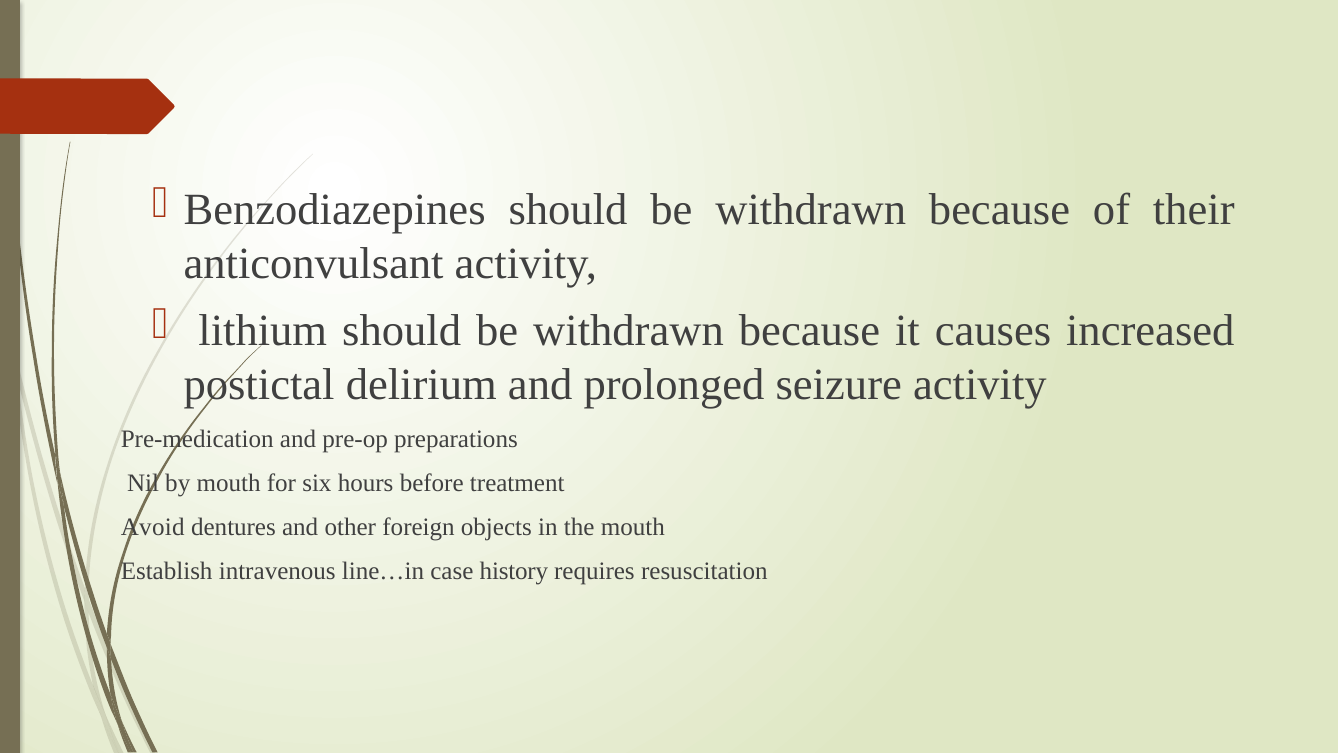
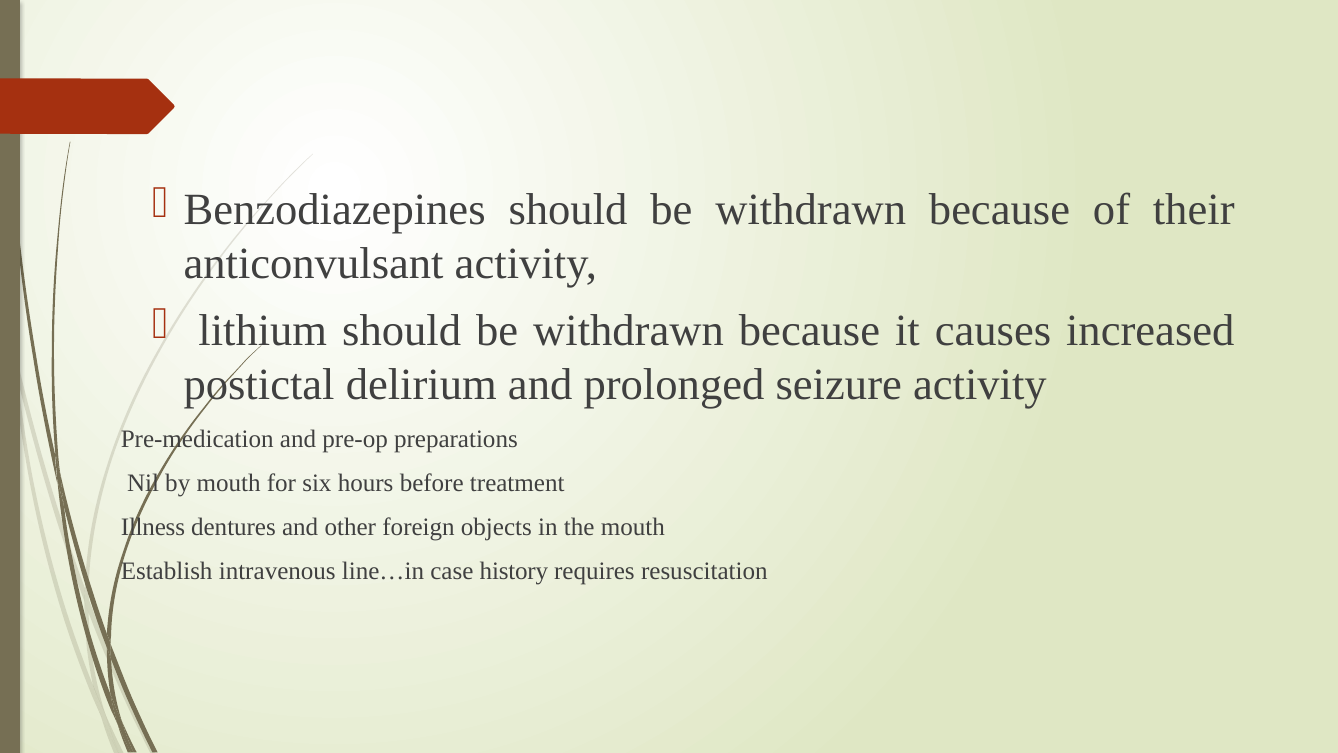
Avoid: Avoid -> Illness
